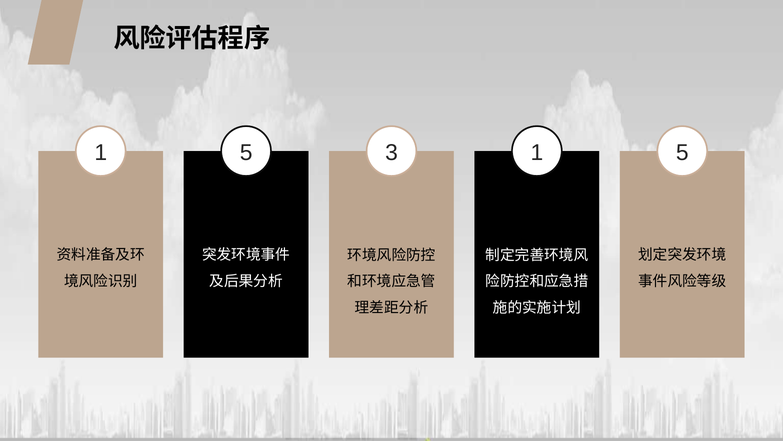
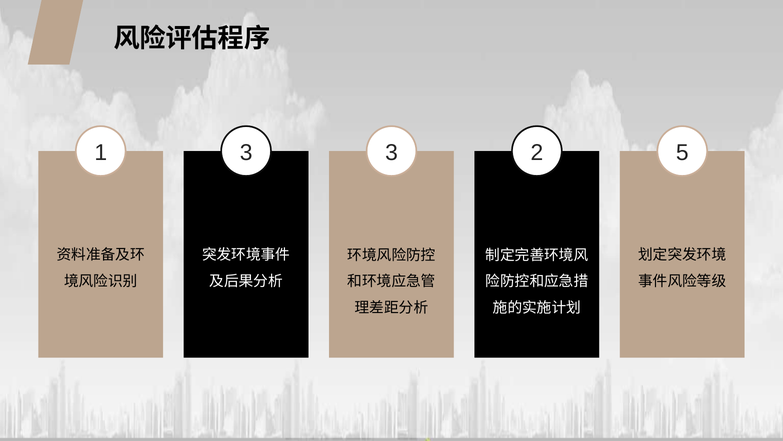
5 at (246, 152): 5 -> 3
3 1: 1 -> 2
